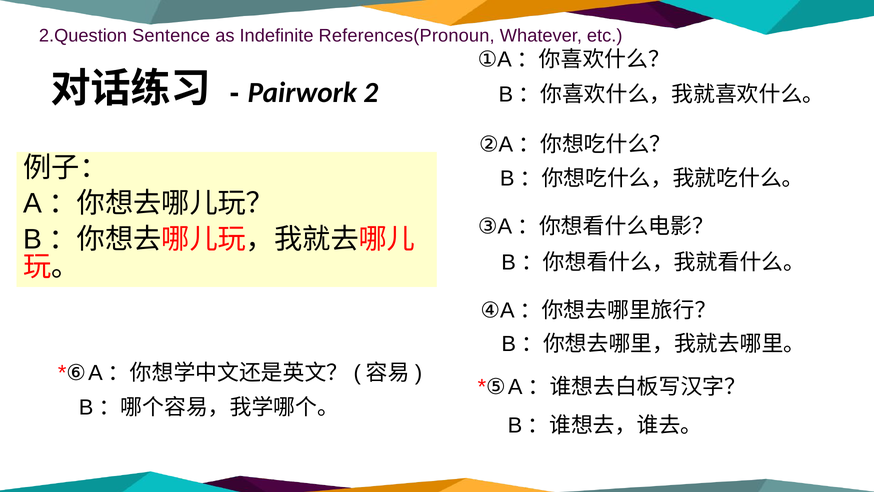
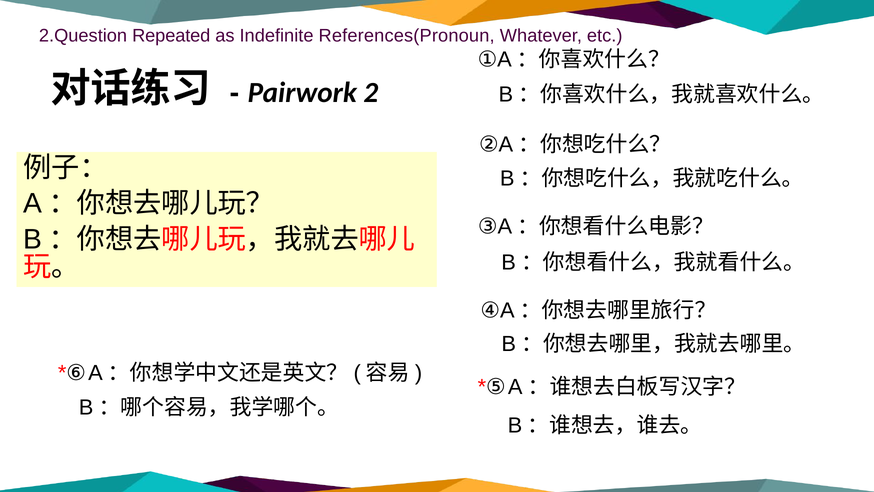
Sentence: Sentence -> Repeated
